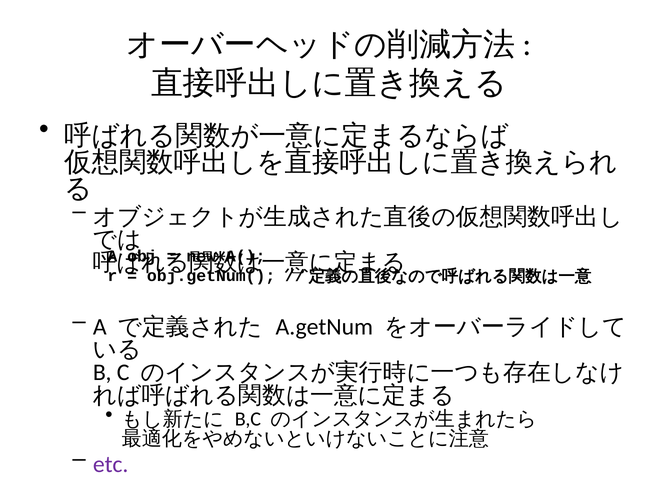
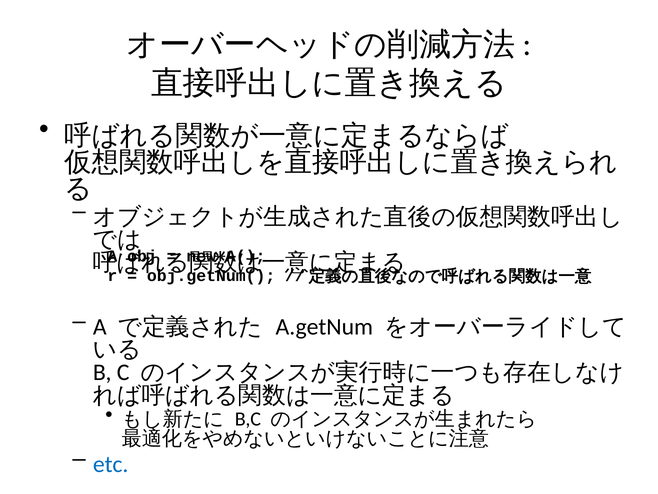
etc colour: purple -> blue
